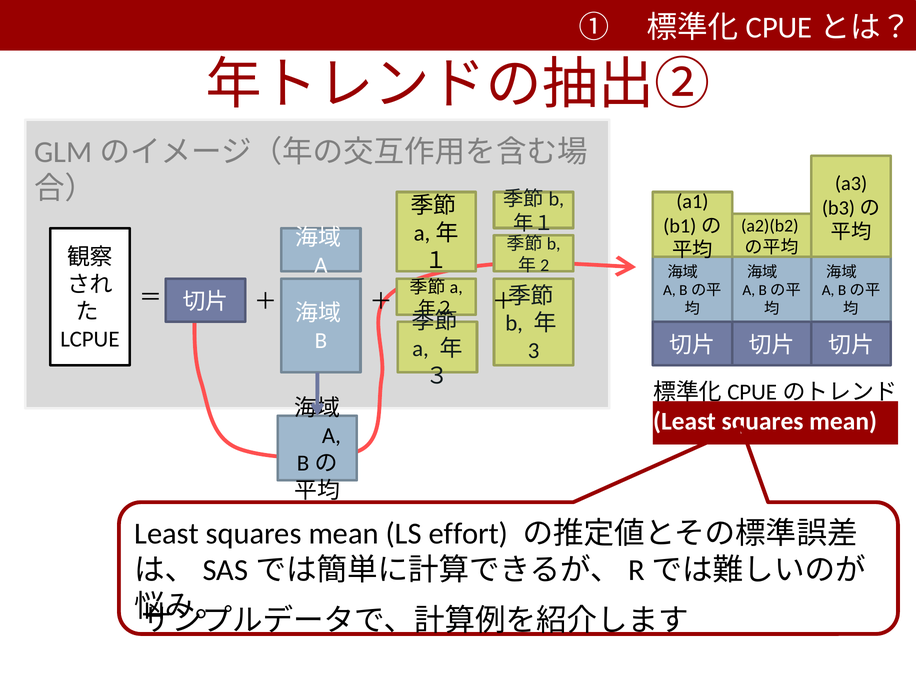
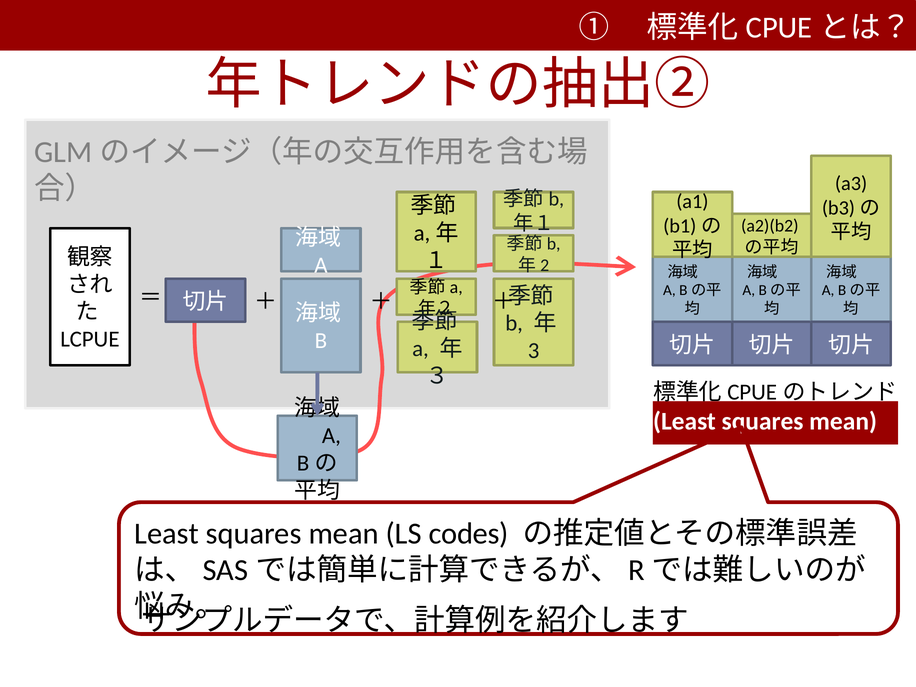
effort: effort -> codes
